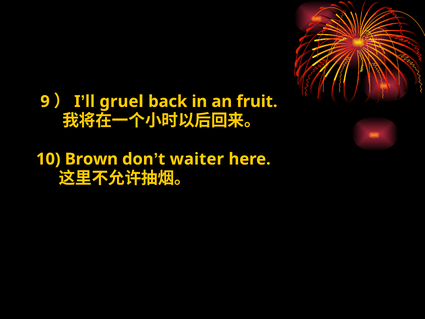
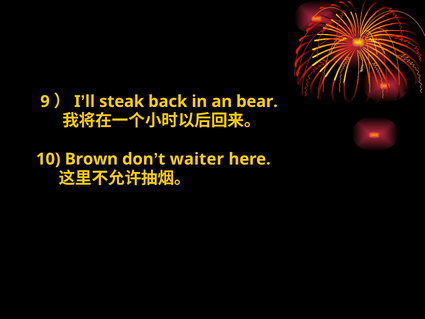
gruel: gruel -> steak
fruit: fruit -> bear
